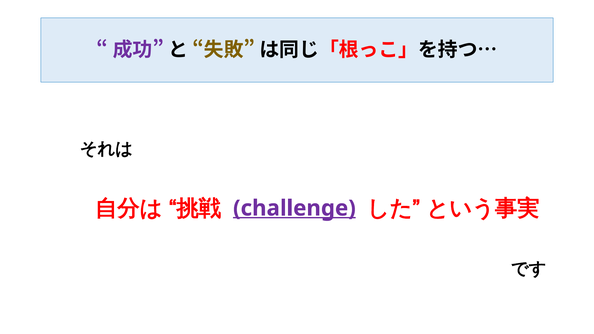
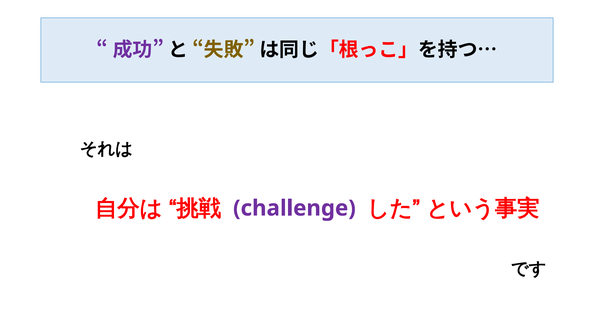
challenge underline: present -> none
